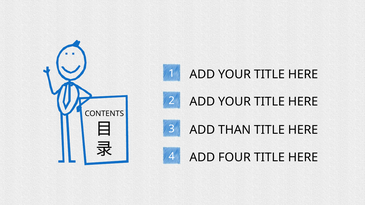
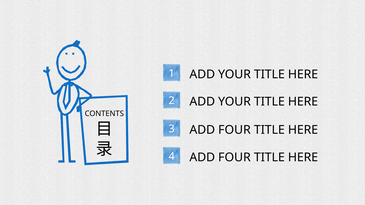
3 ADD THAN: THAN -> FOUR
